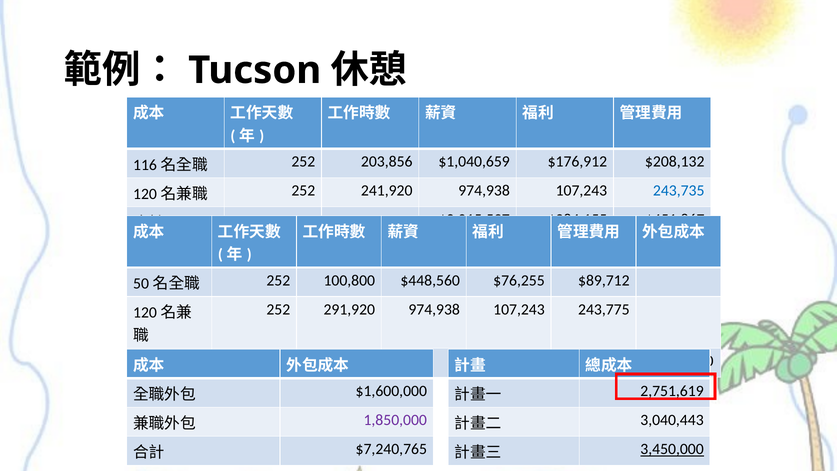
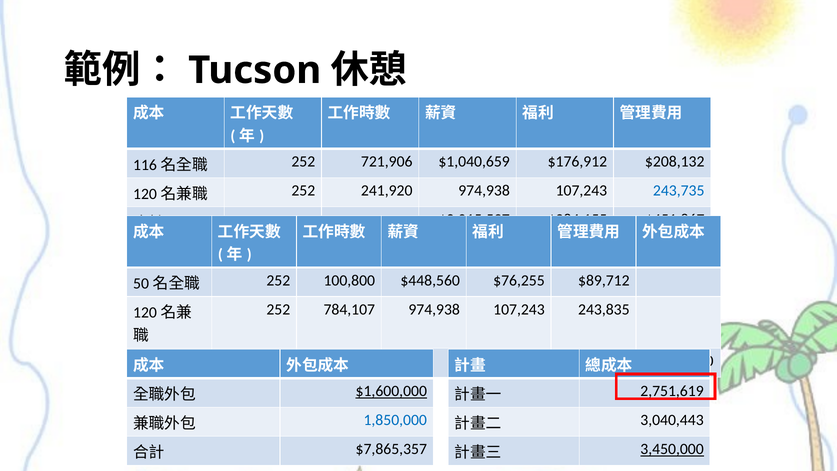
203,856: 203,856 -> 721,906
291,920: 291,920 -> 784,107
243,775: 243,775 -> 243,835
$1,600,000 underline: none -> present
1,850,000 colour: purple -> blue
$7,240,765: $7,240,765 -> $7,865,357
